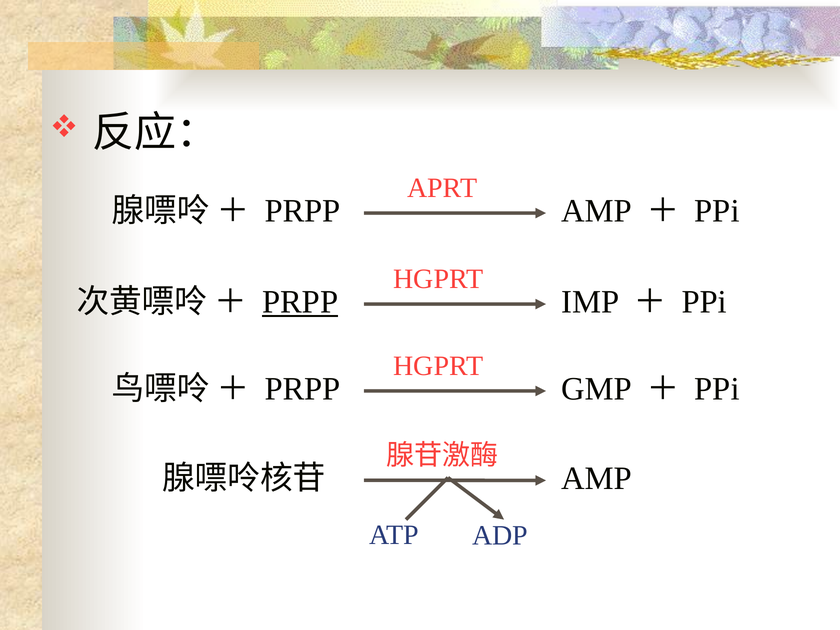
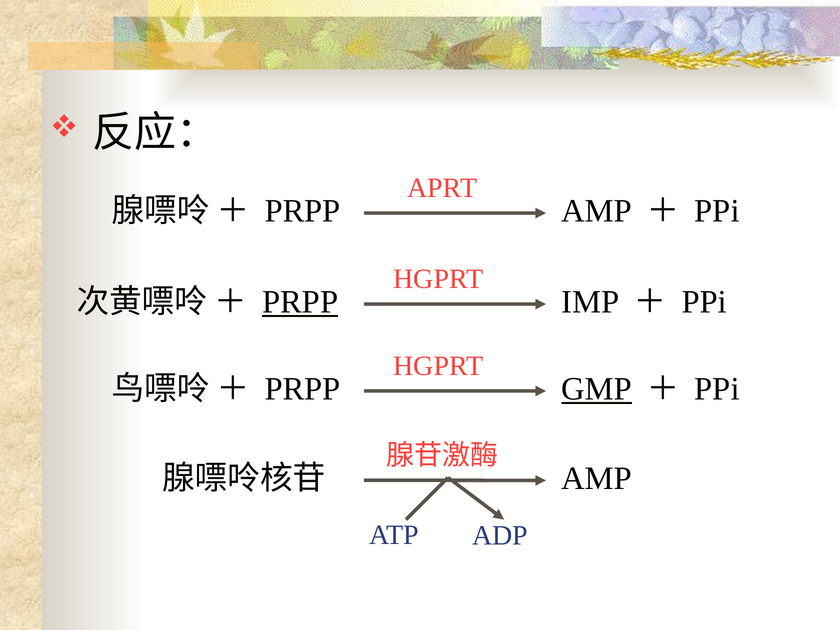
GMP underline: none -> present
